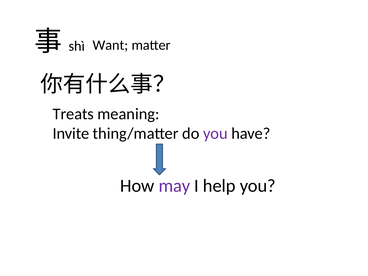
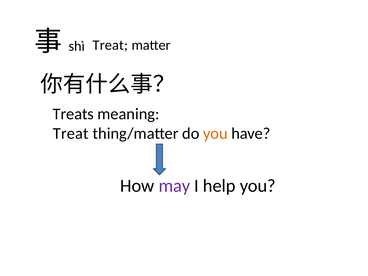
Want at (110, 45): Want -> Treat
Invite at (71, 134): Invite -> Treat
you at (215, 134) colour: purple -> orange
